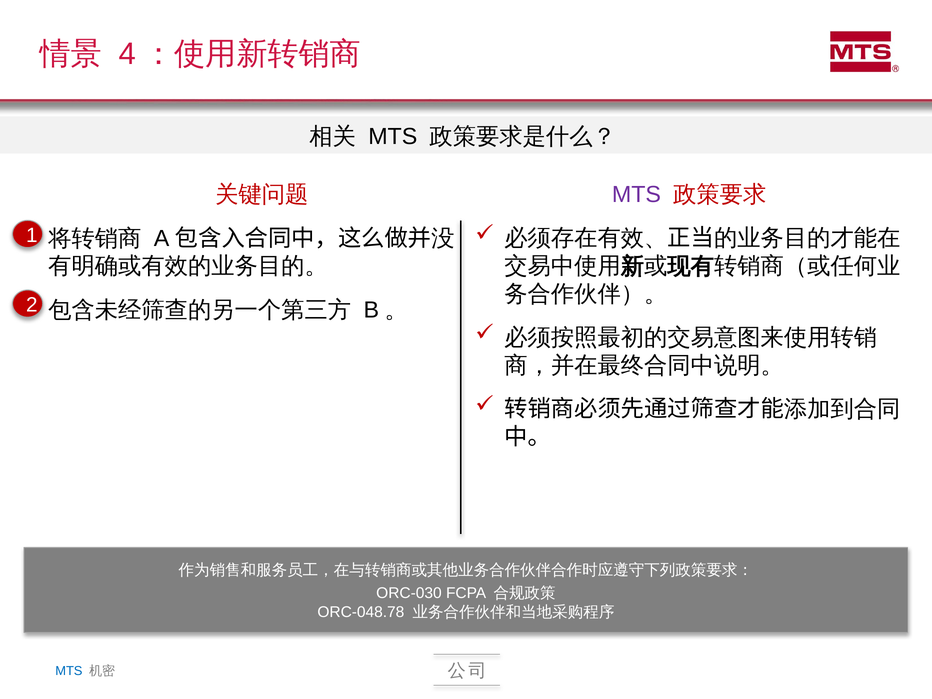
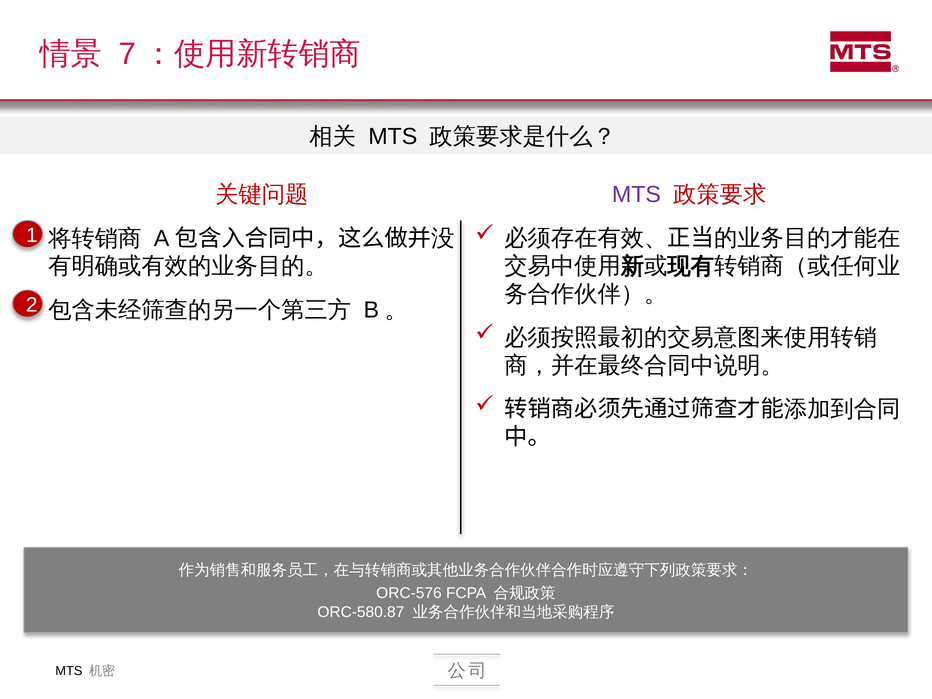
4: 4 -> 7
ORC-030: ORC-030 -> ORC-576
ORC-048.78: ORC-048.78 -> ORC-580.87
MTS at (69, 671) colour: blue -> black
